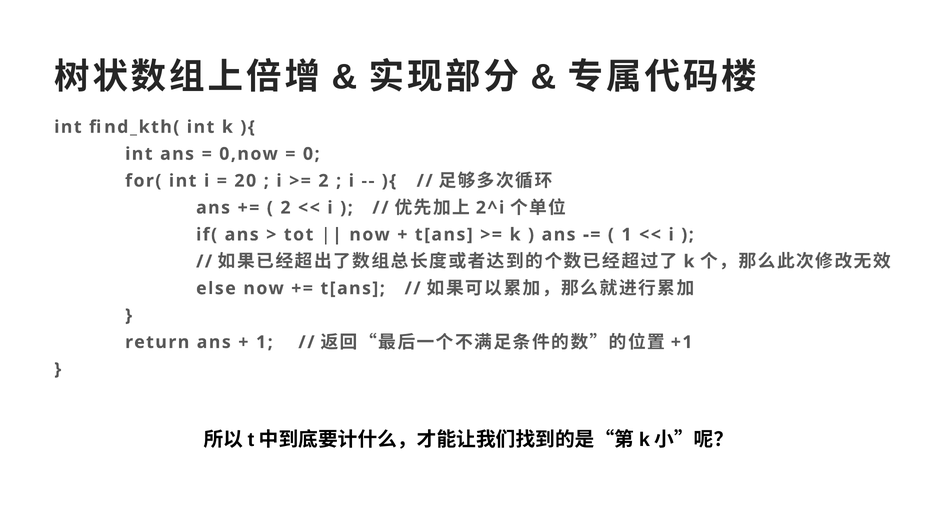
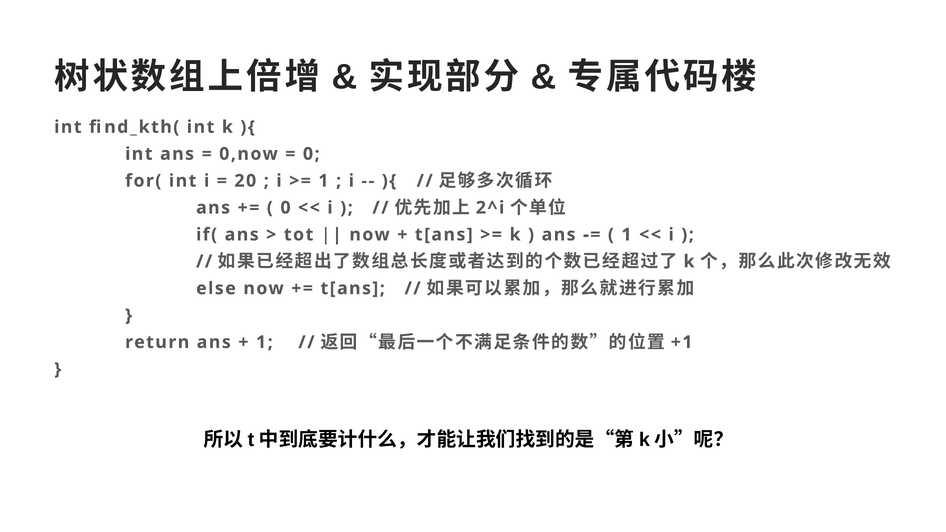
2 at (323, 181): 2 -> 1
2 at (286, 208): 2 -> 0
